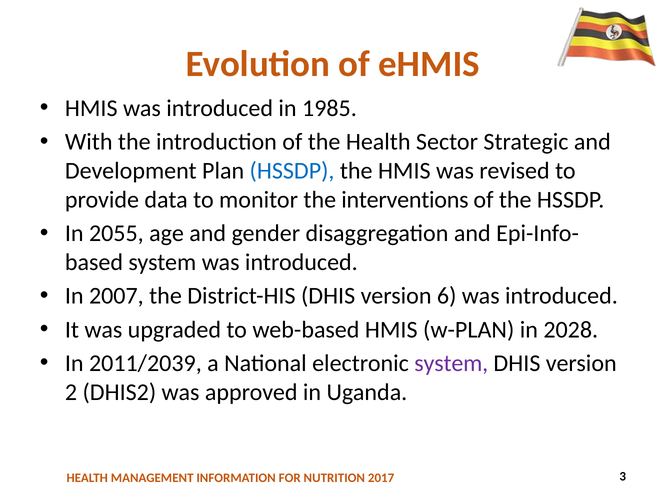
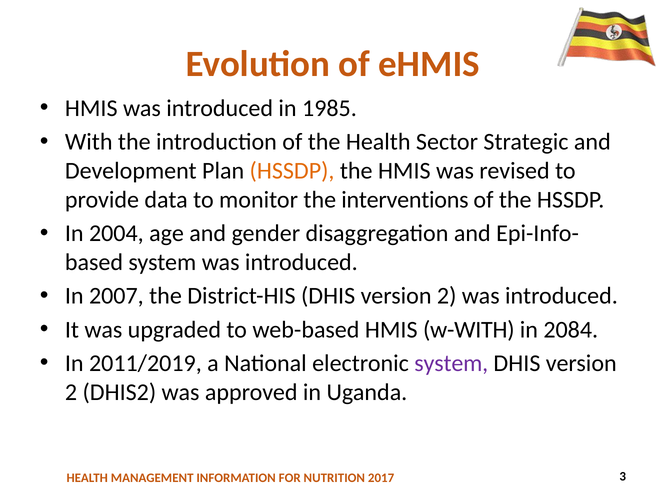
HSSDP at (292, 171) colour: blue -> orange
2055: 2055 -> 2004
District-HIS DHIS version 6: 6 -> 2
w-PLAN: w-PLAN -> w-WITH
2028: 2028 -> 2084
2011/2039: 2011/2039 -> 2011/2019
